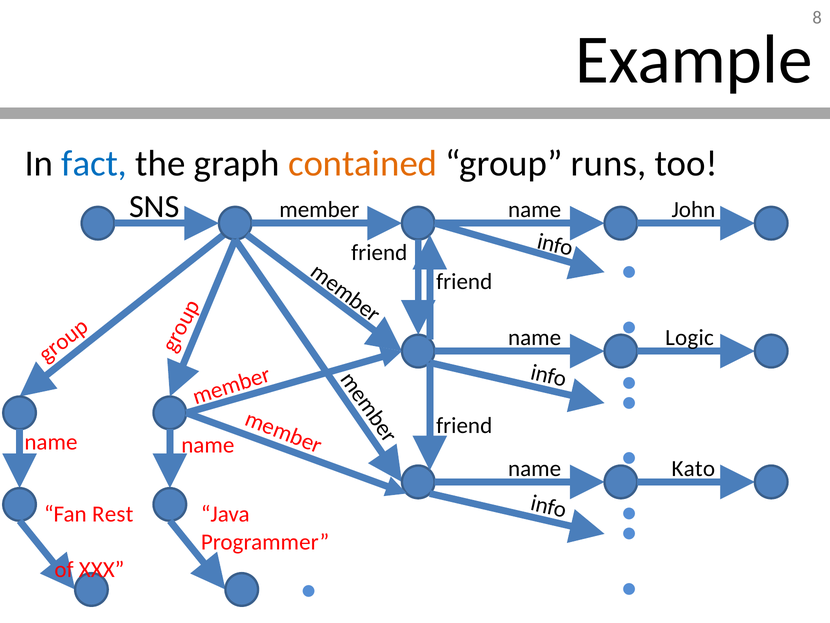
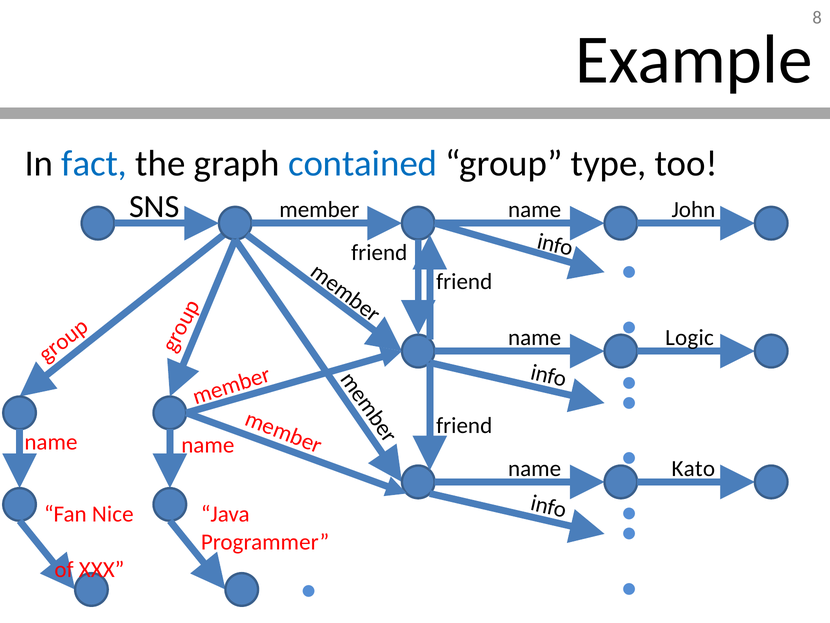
contained colour: orange -> blue
runs: runs -> type
Rest: Rest -> Nice
